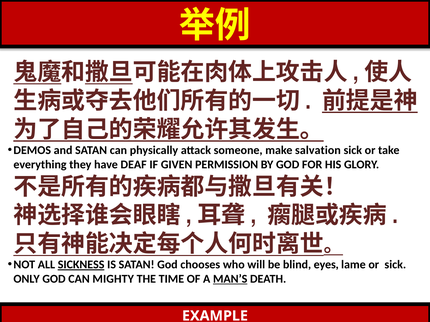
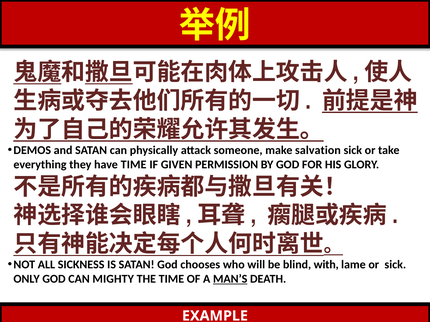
have DEAF: DEAF -> TIME
SICKNESS underline: present -> none
eyes: eyes -> with
